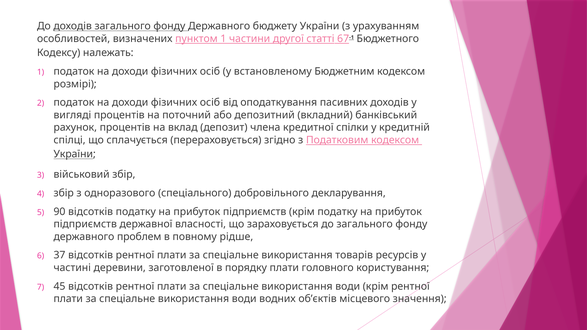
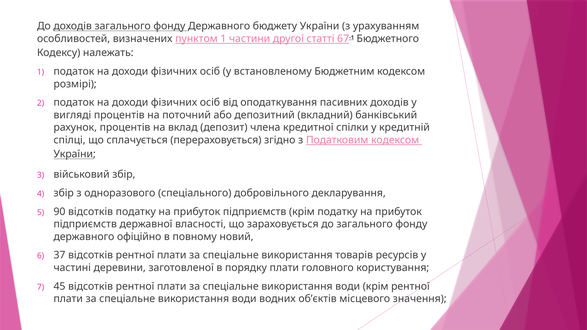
проблем: проблем -> офіційно
рідше: рідше -> новий
